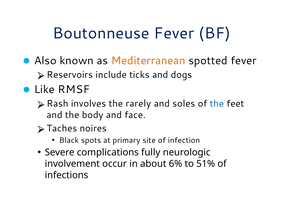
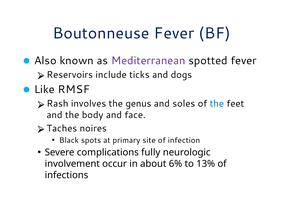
Mediterranean colour: orange -> purple
rarely: rarely -> genus
51%: 51% -> 13%
